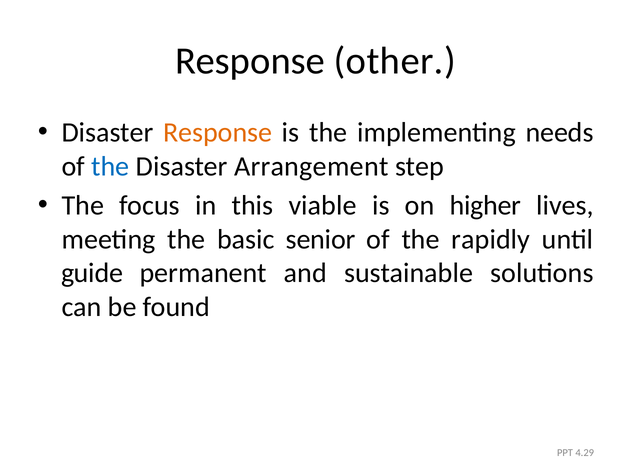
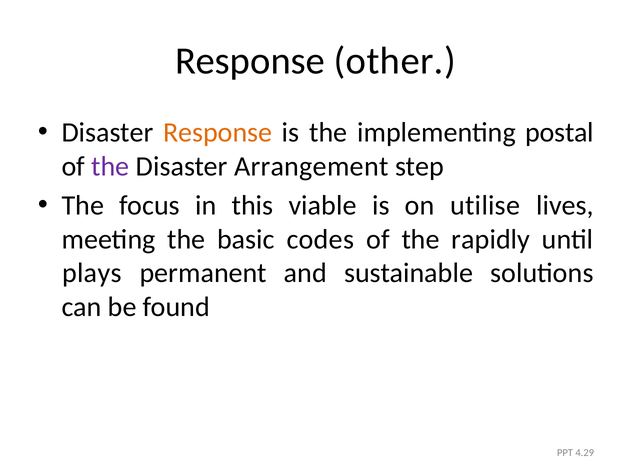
needs: needs -> postal
the at (110, 166) colour: blue -> purple
higher: higher -> utilise
senior: senior -> codes
guide: guide -> plays
